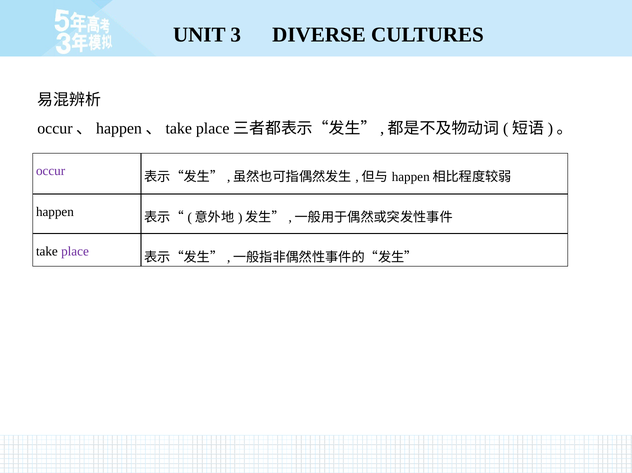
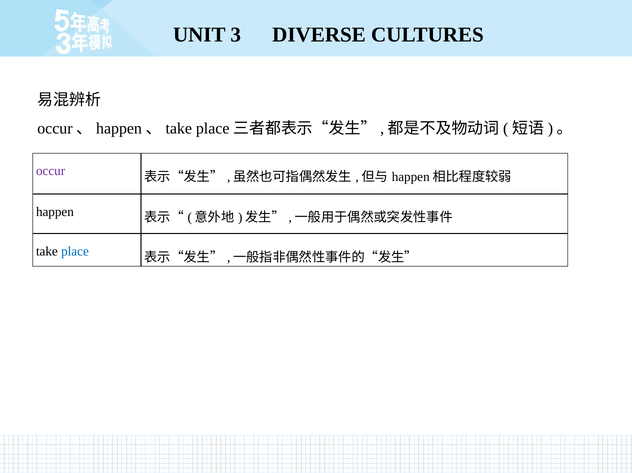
place colour: purple -> blue
